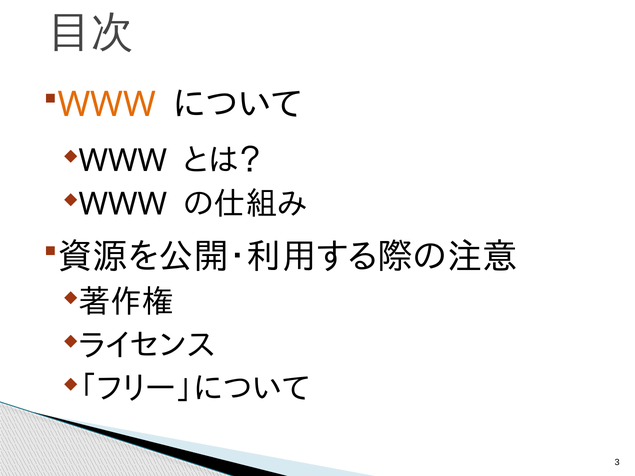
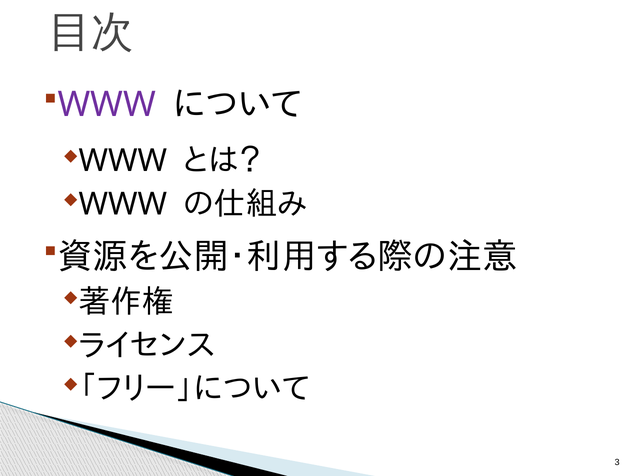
WWW colour: orange -> purple
